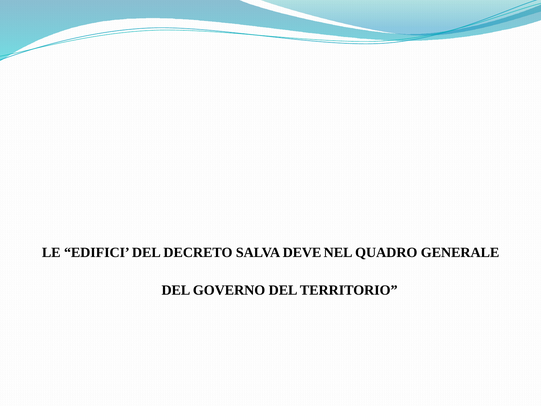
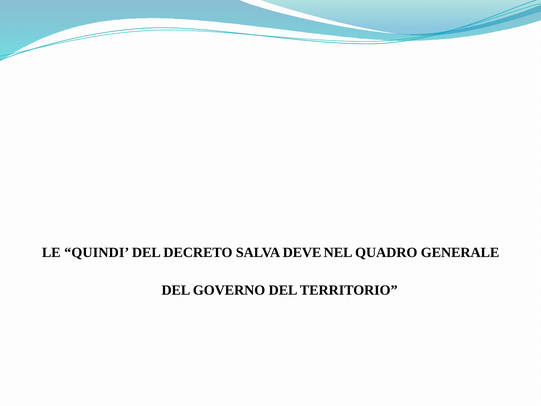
EDIFICI: EDIFICI -> QUINDI
